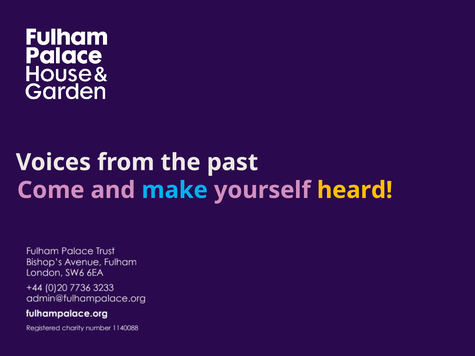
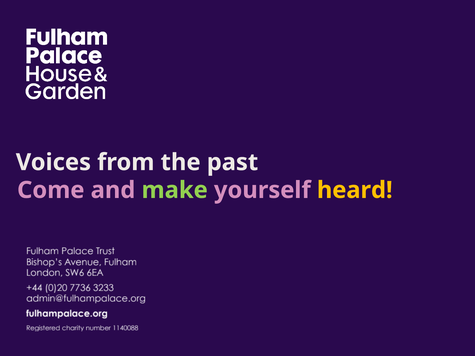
make colour: light blue -> light green
